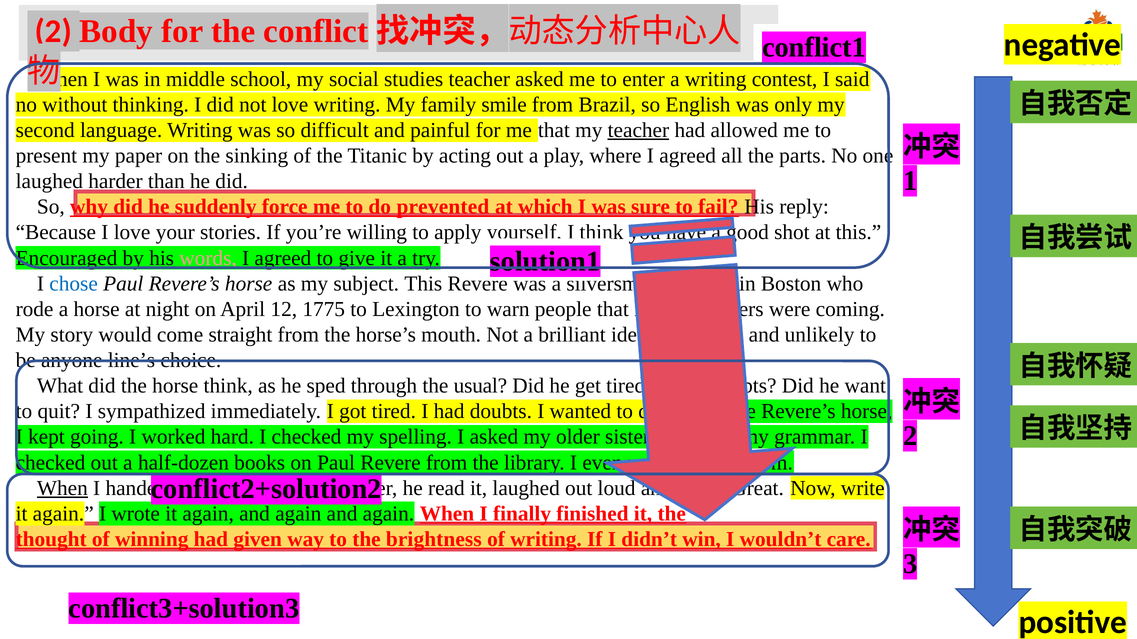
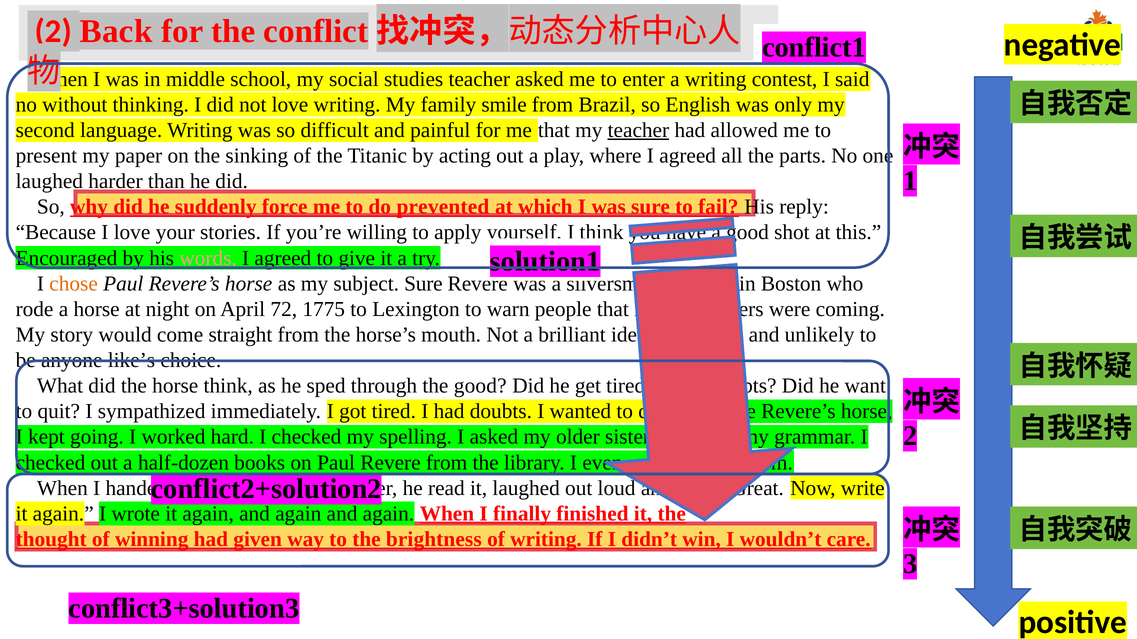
Body: Body -> Back
chose colour: blue -> orange
subject This: This -> Sure
12: 12 -> 72
line’s: line’s -> like’s
the usual: usual -> good
When at (62, 488) underline: present -> none
